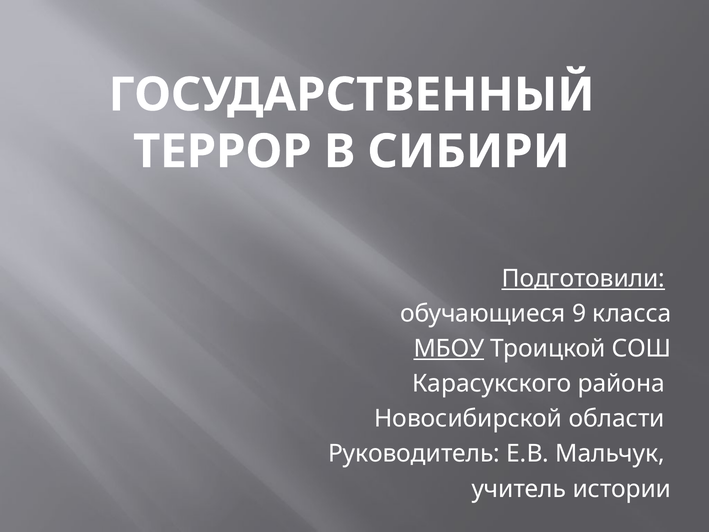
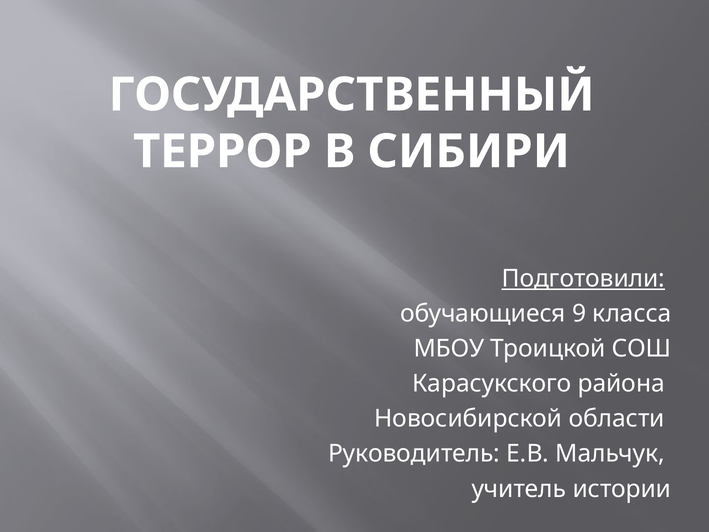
МБОУ underline: present -> none
